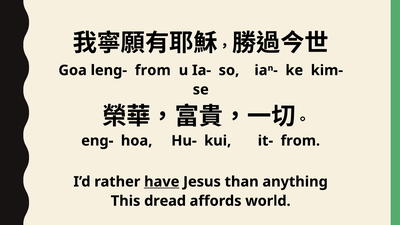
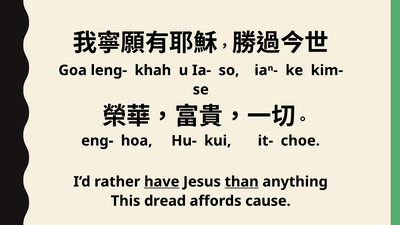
leng- from: from -> khah
it- from: from -> choe
than underline: none -> present
world: world -> cause
